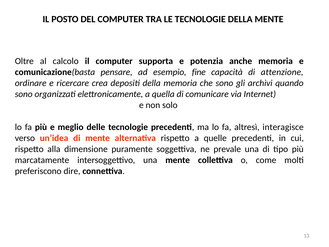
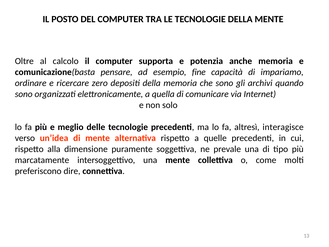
attenzione: attenzione -> impariamo
crea: crea -> zero
